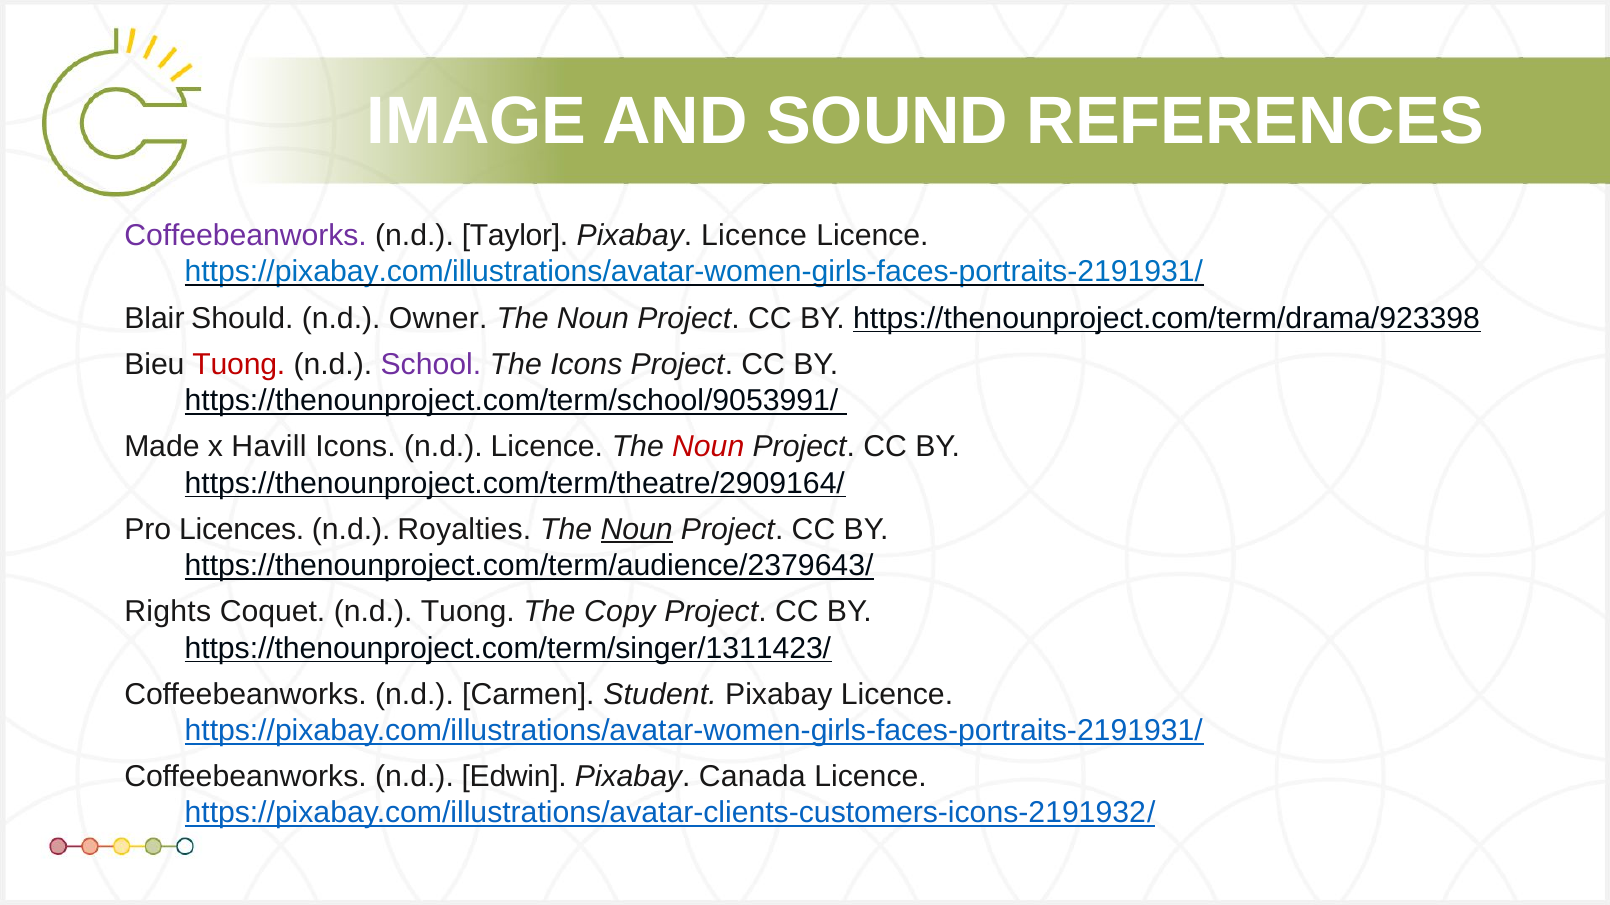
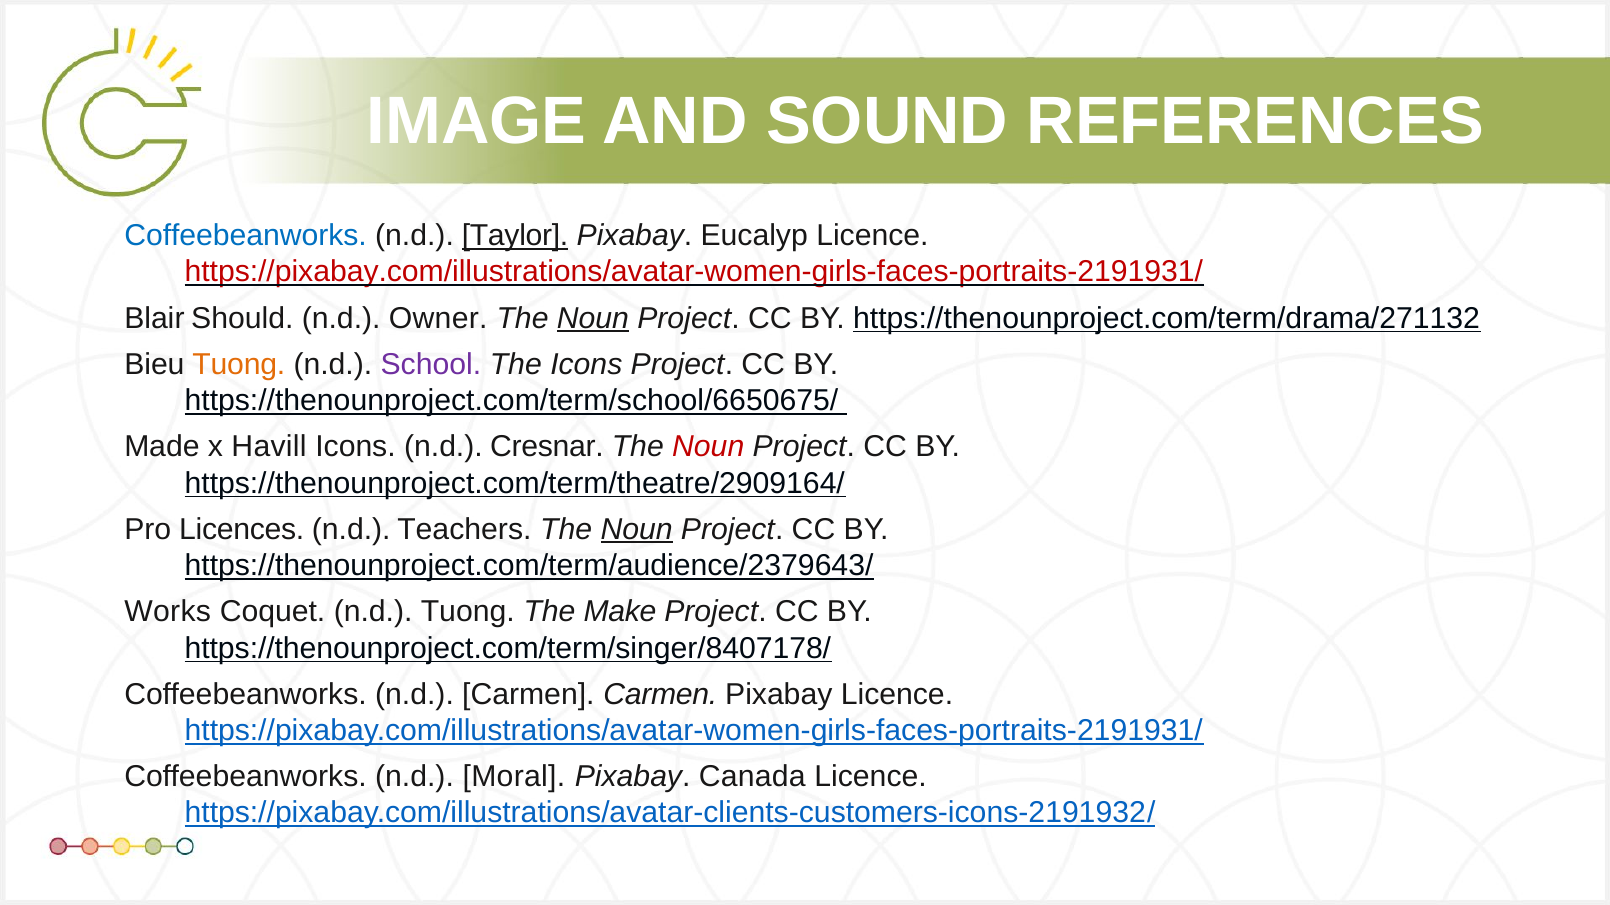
Coffeebeanworks at (246, 236) colour: purple -> blue
Taylor underline: none -> present
Licence at (754, 236): Licence -> Eucalyp
https://pixabay.com/illustrations/avatar-women-girls-faces-portraits-2191931/ at (694, 272) colour: blue -> red
Noun at (593, 318) underline: none -> present
https://thenounproject.com/term/drama/923398: https://thenounproject.com/term/drama/923398 -> https://thenounproject.com/term/drama/271132
Tuong at (239, 365) colour: red -> orange
https://thenounproject.com/term/school/9053991/: https://thenounproject.com/term/school/9053991/ -> https://thenounproject.com/term/school/6650675/
n.d Licence: Licence -> Cresnar
Royalties: Royalties -> Teachers
Rights: Rights -> Works
Copy: Copy -> Make
https://thenounproject.com/term/singer/1311423/: https://thenounproject.com/term/singer/1311423/ -> https://thenounproject.com/term/singer/8407178/
Carmen Student: Student -> Carmen
Edwin: Edwin -> Moral
